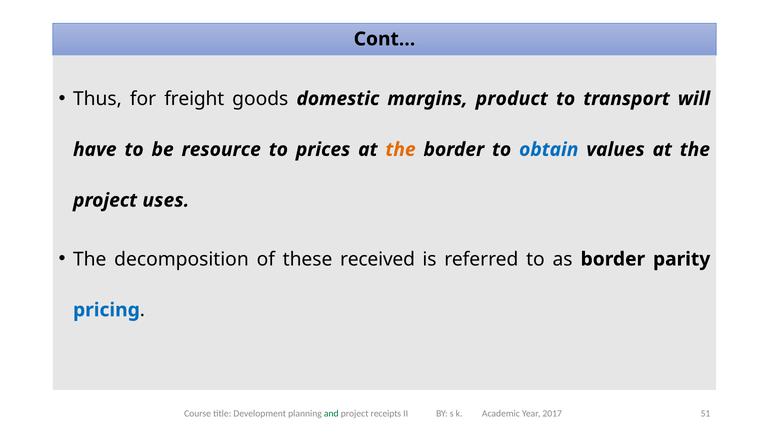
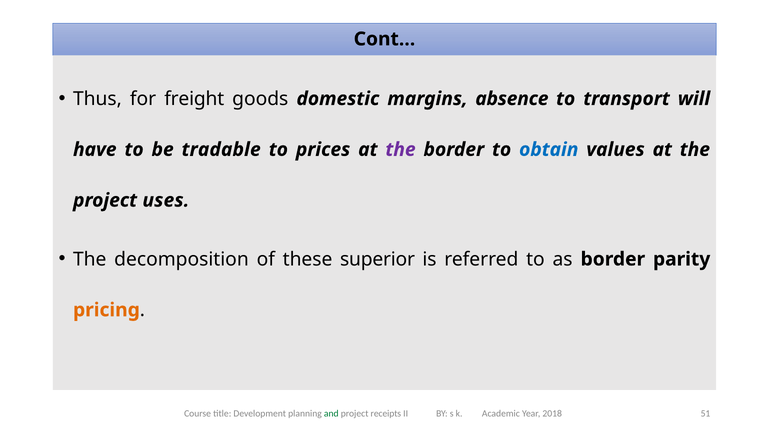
product: product -> absence
resource: resource -> tradable
the at (401, 149) colour: orange -> purple
received: received -> superior
pricing colour: blue -> orange
2017: 2017 -> 2018
